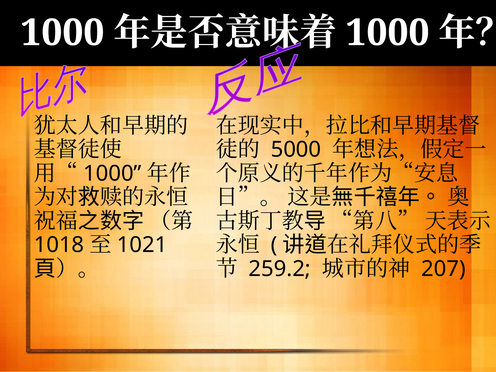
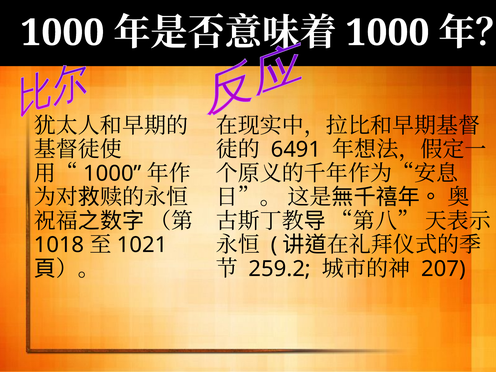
5000: 5000 -> 6491
